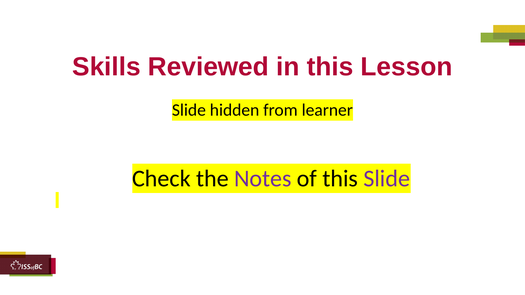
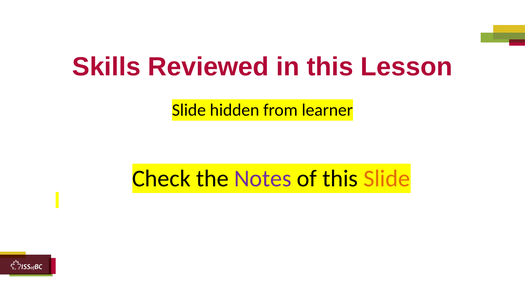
Slide at (387, 179) colour: purple -> orange
